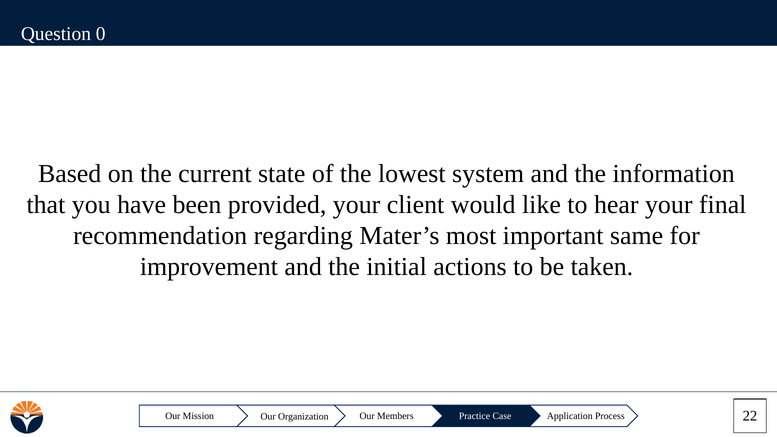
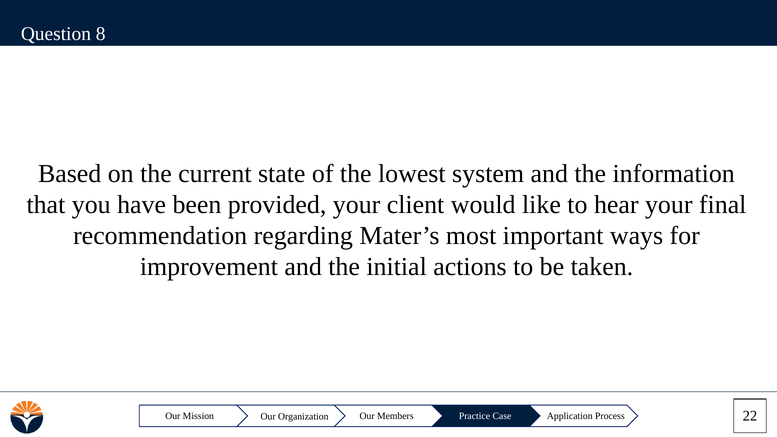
0: 0 -> 8
same: same -> ways
